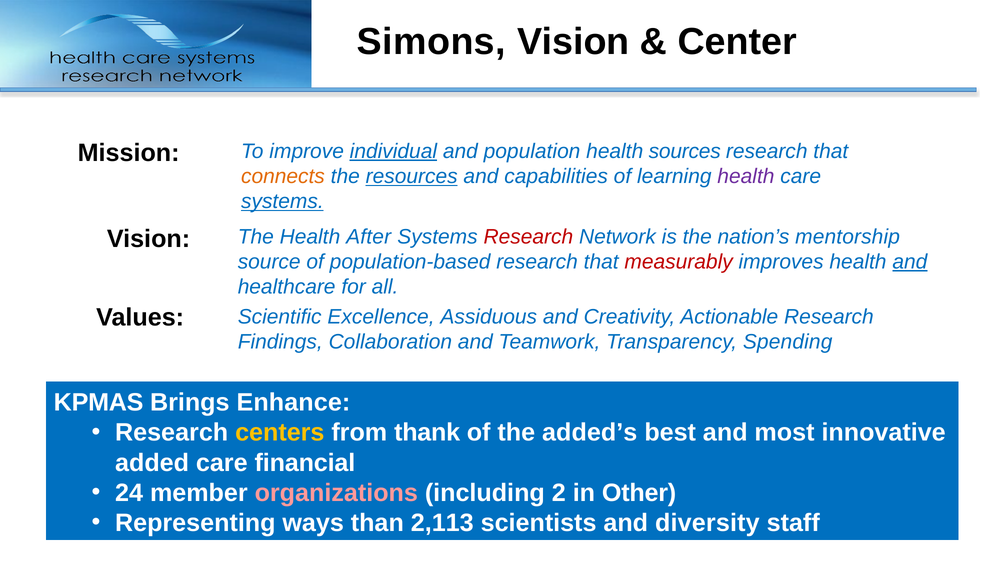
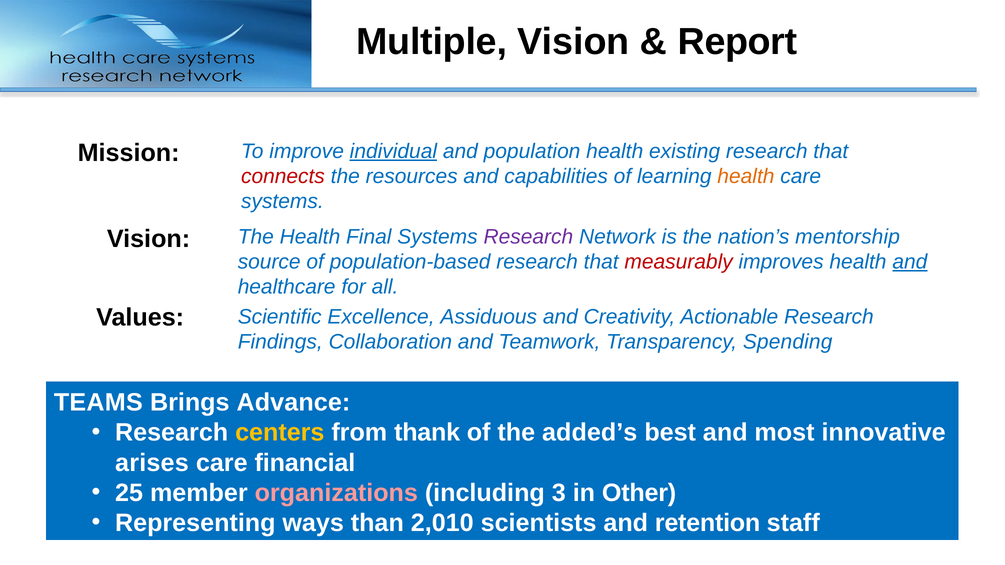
Simons: Simons -> Multiple
Center: Center -> Report
sources: sources -> existing
connects colour: orange -> red
resources underline: present -> none
health at (746, 177) colour: purple -> orange
systems at (282, 202) underline: present -> none
After: After -> Final
Research at (528, 237) colour: red -> purple
KPMAS: KPMAS -> TEAMS
Enhance: Enhance -> Advance
added: added -> arises
24: 24 -> 25
2: 2 -> 3
2,113: 2,113 -> 2,010
diversity: diversity -> retention
